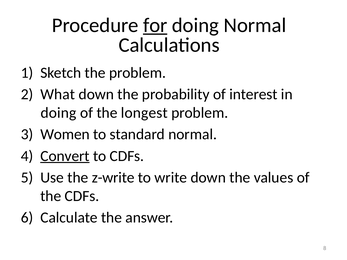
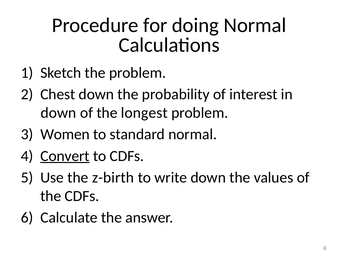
for underline: present -> none
What: What -> Chest
doing at (58, 113): doing -> down
z-write: z-write -> z-birth
